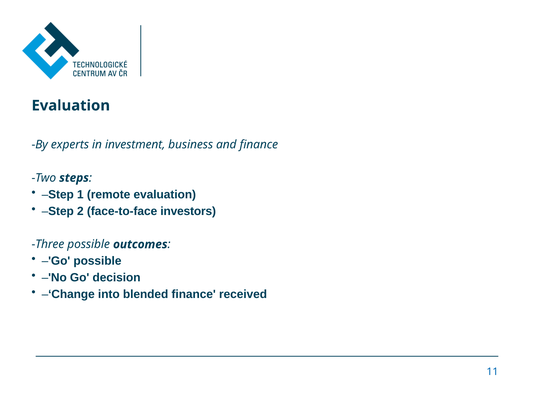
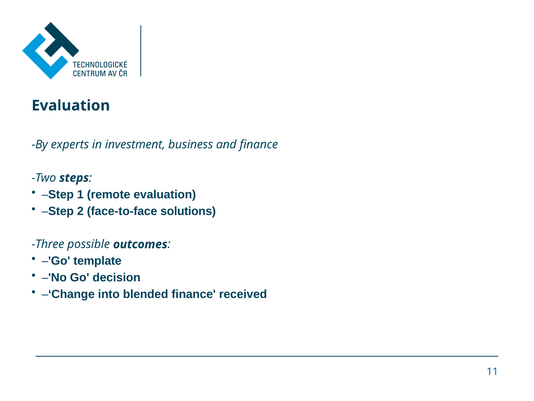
investors: investors -> solutions
–'Go possible: possible -> template
